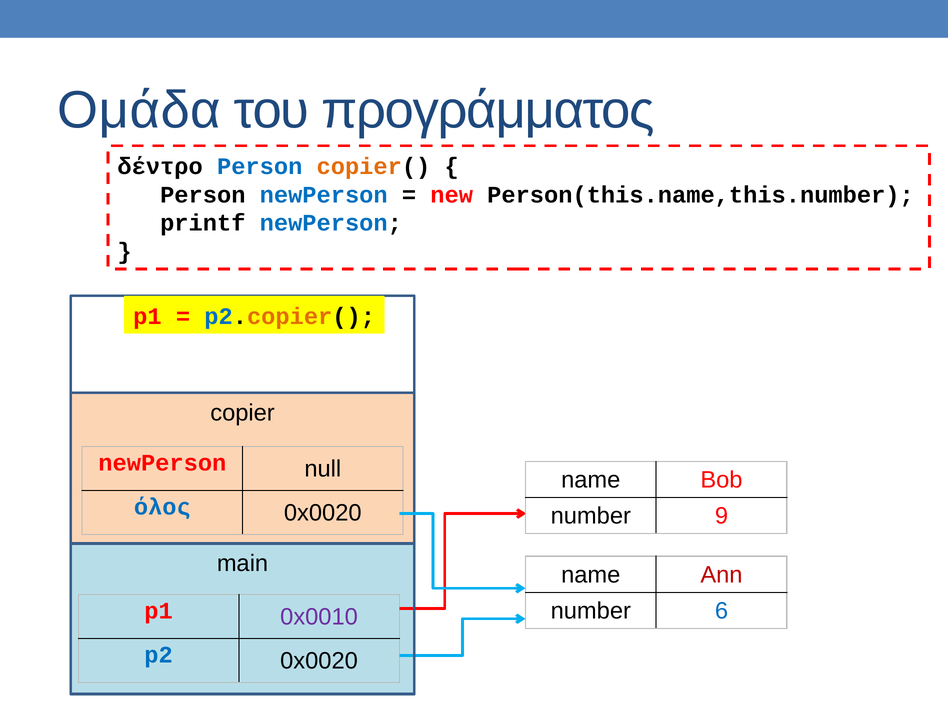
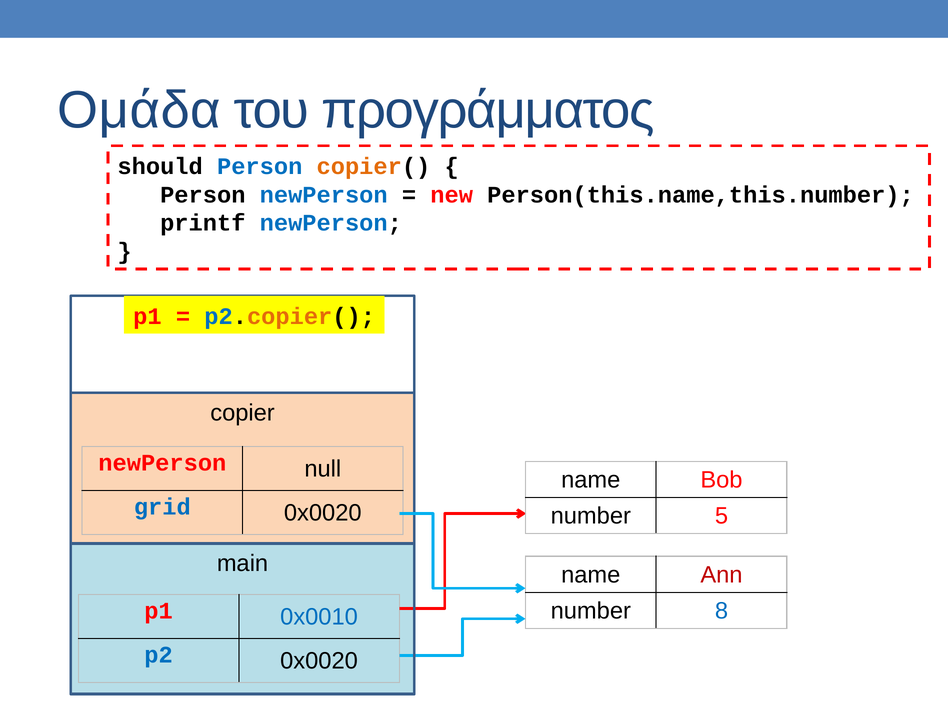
δέντρο: δέντρο -> should
όλος: όλος -> grid
9: 9 -> 5
6: 6 -> 8
0x0010 colour: purple -> blue
